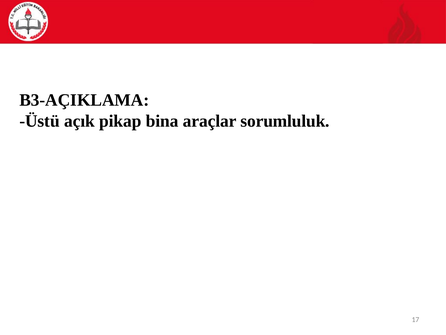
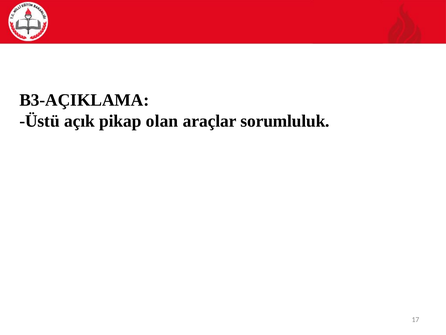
bina: bina -> olan
